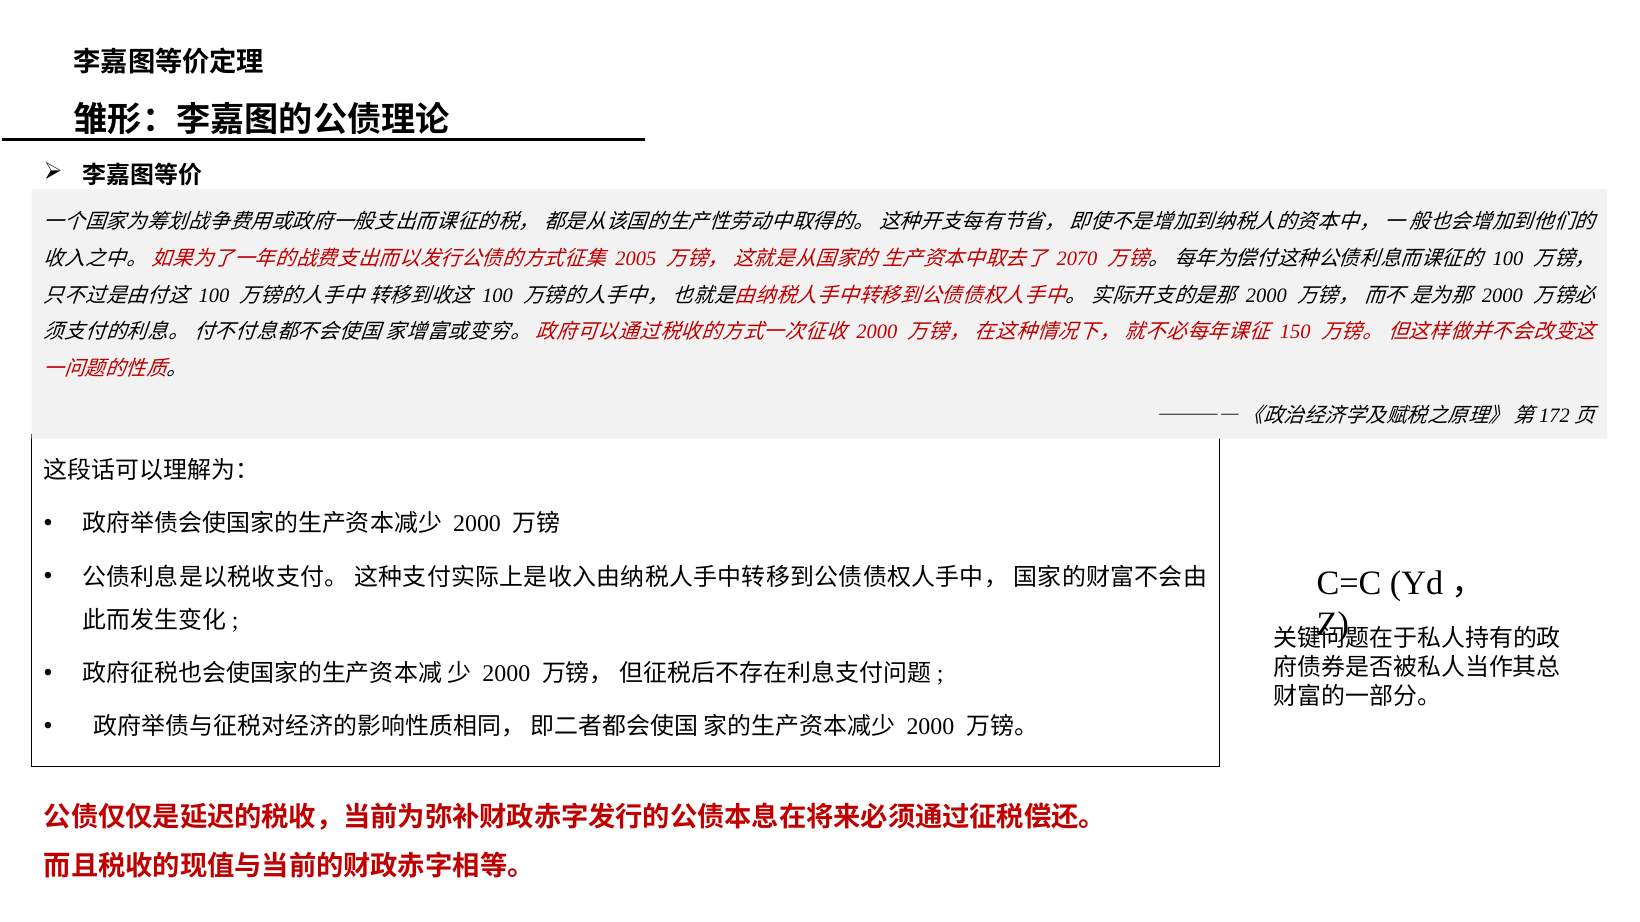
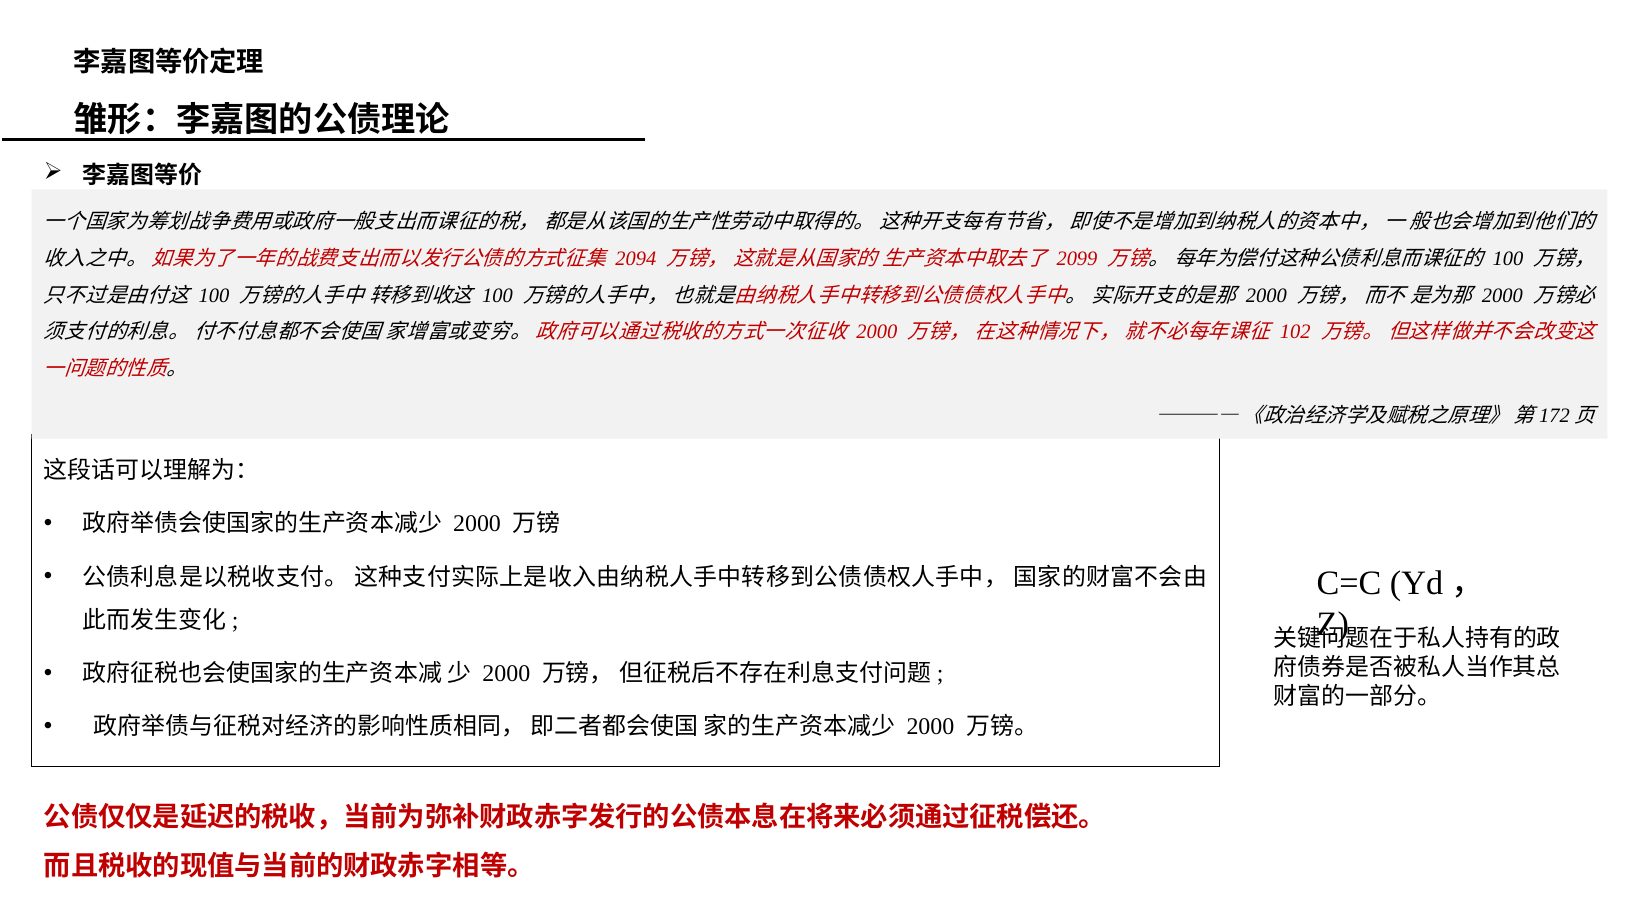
2005: 2005 -> 2094
2070: 2070 -> 2099
150: 150 -> 102
